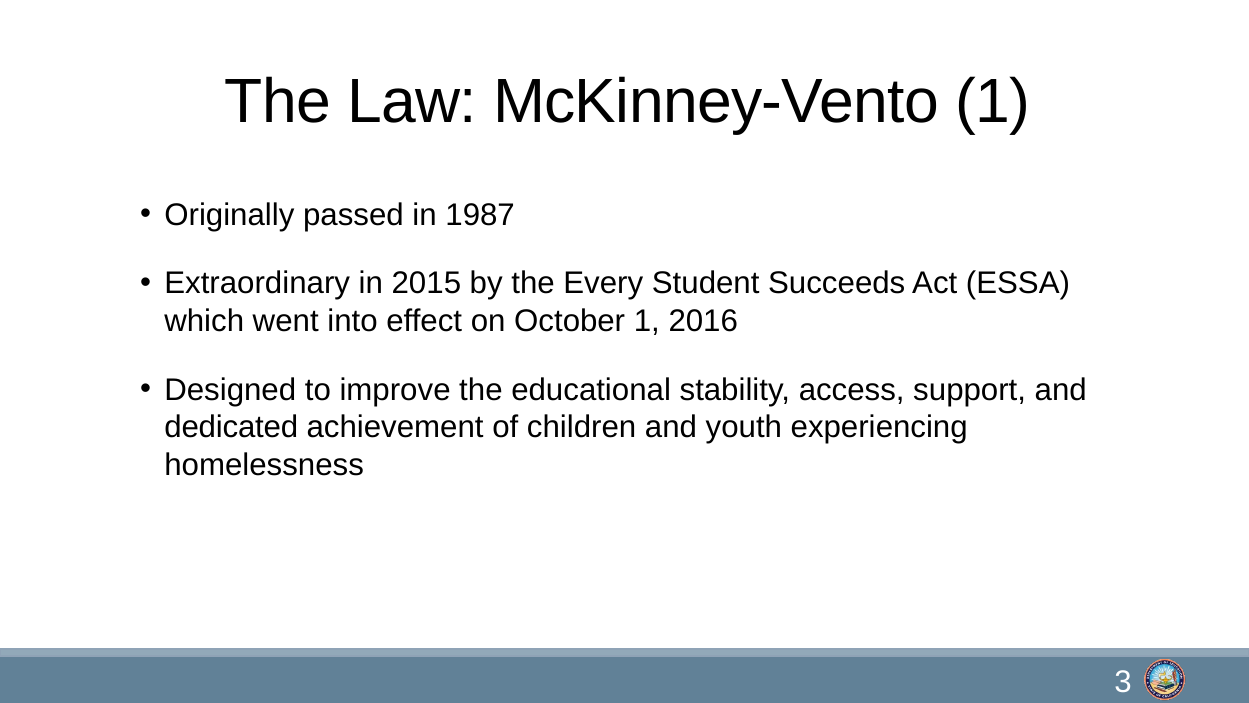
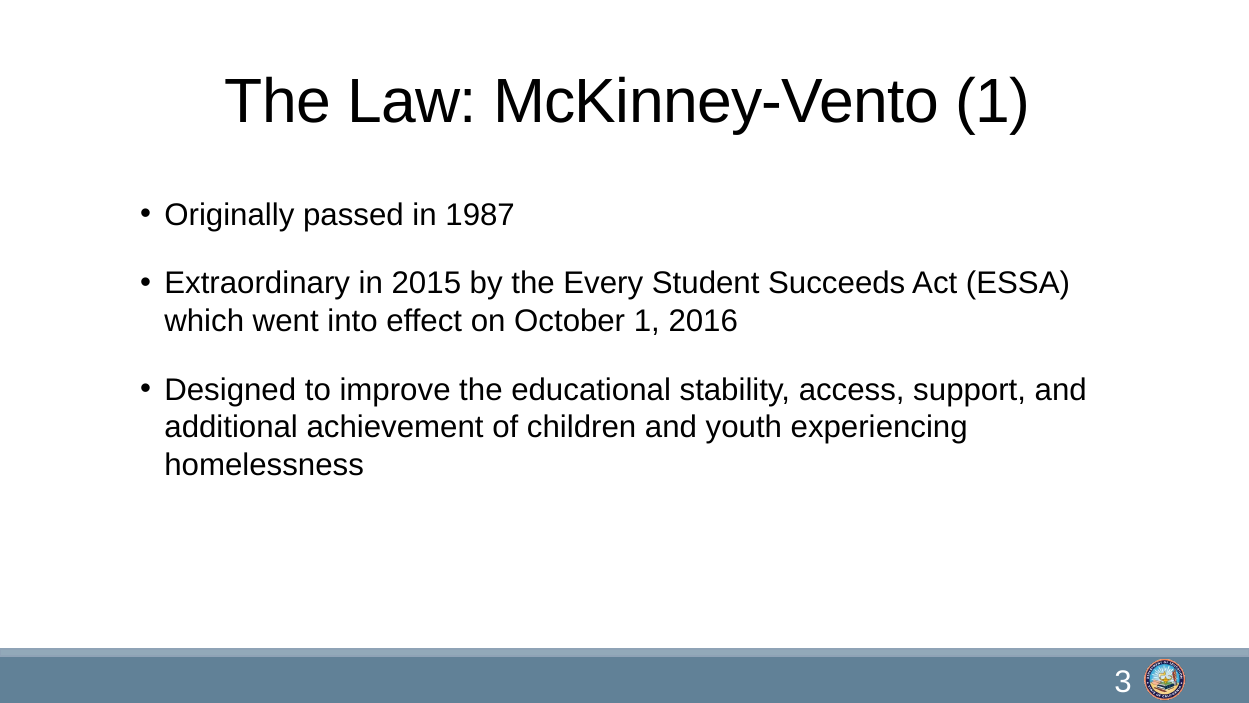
dedicated: dedicated -> additional
